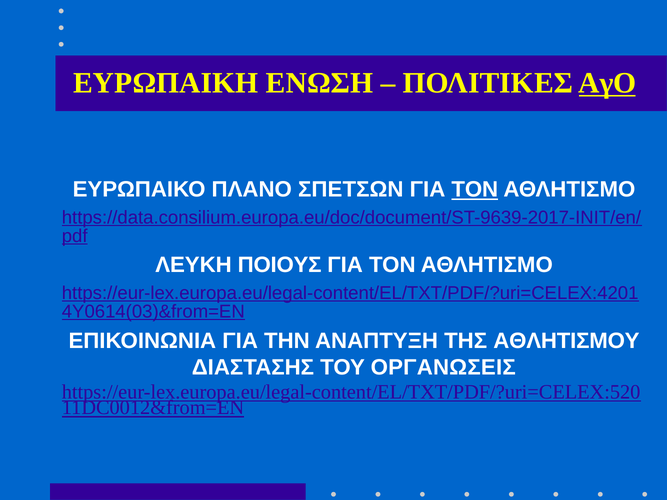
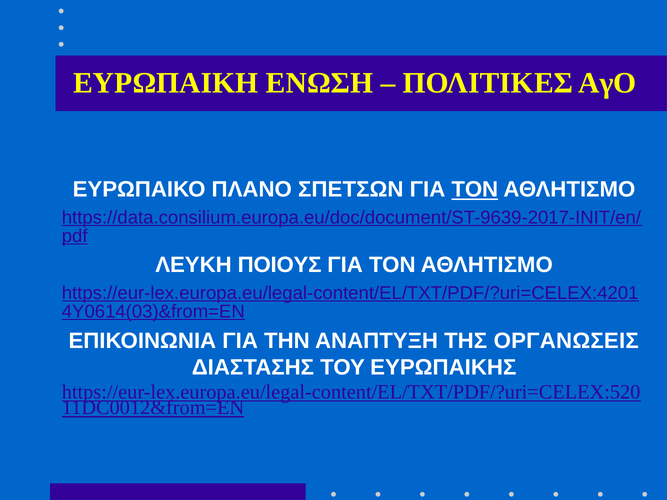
ΑγΟ underline: present -> none
ΑΘΛΗΤΙΣΜΟΥ: ΑΘΛΗΤΙΣΜΟΥ -> ΟΡΓΑΝΩΣΕΙΣ
ΟΡΓΑΝΩΣΕΙΣ: ΟΡΓΑΝΩΣΕΙΣ -> ΕΥΡΩΠΑΙΚΗΣ
